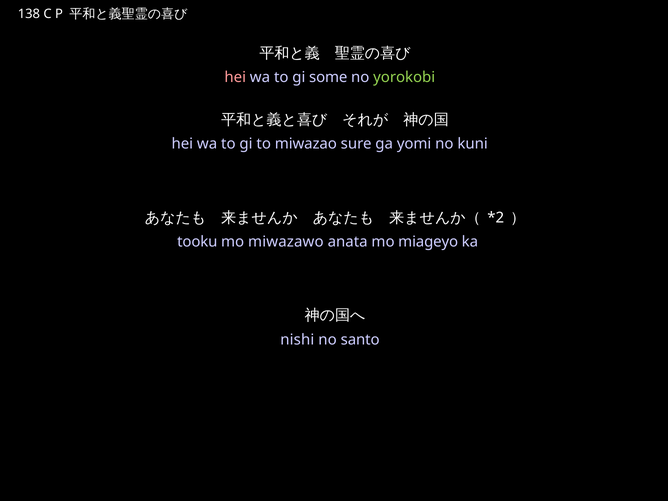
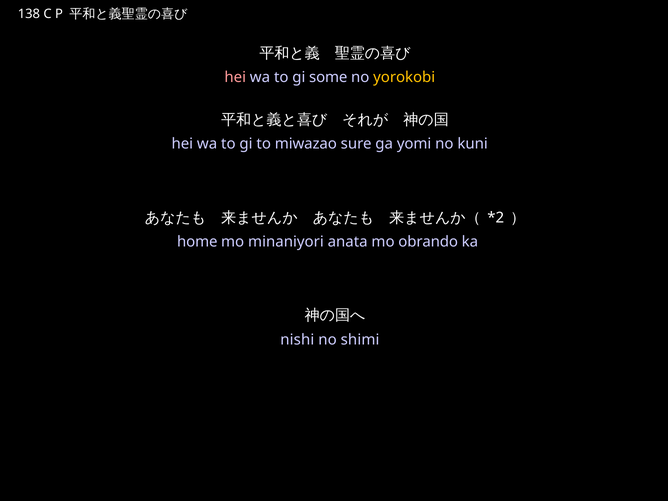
yorokobi colour: light green -> yellow
tooku: tooku -> home
miwazawo: miwazawo -> minaniyori
miageyo: miageyo -> obrando
santo: santo -> shimi
